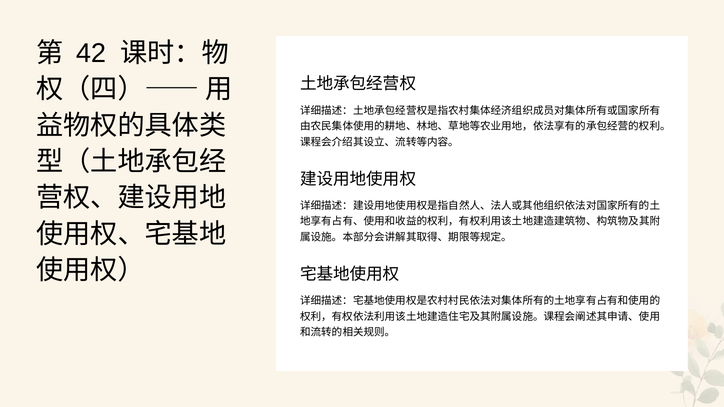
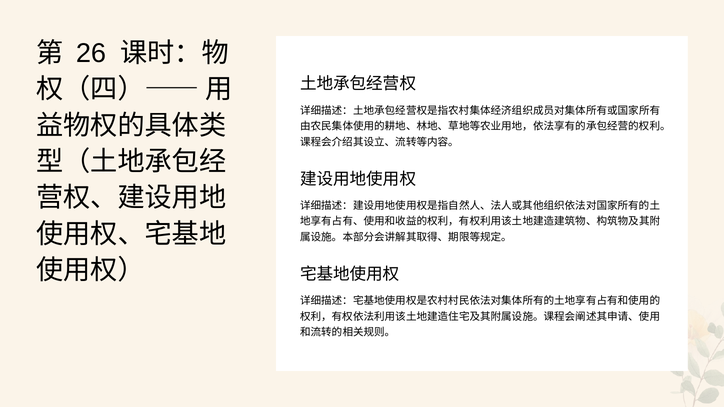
42: 42 -> 26
